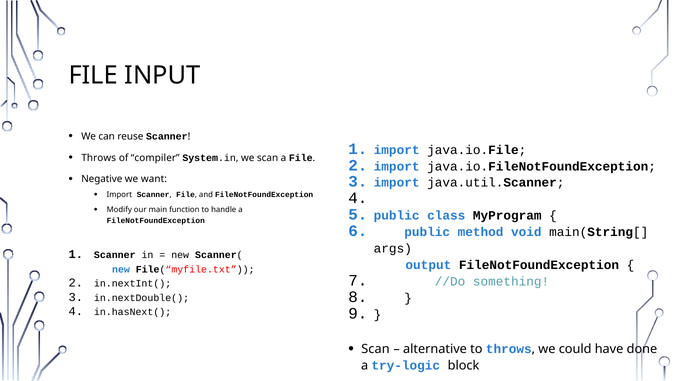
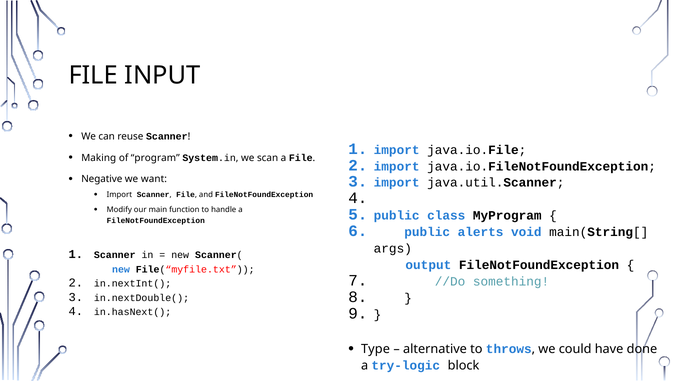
Throws at (99, 158): Throws -> Making
compiler: compiler -> program
method: method -> alerts
Scan at (375, 349): Scan -> Type
